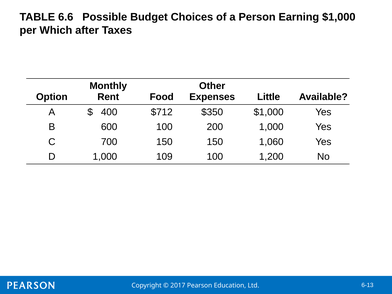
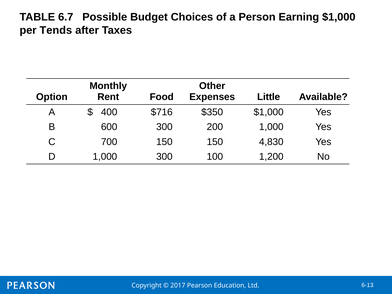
6.6: 6.6 -> 6.7
Which: Which -> Tends
$712: $712 -> $716
600 100: 100 -> 300
1,060: 1,060 -> 4,830
1,000 109: 109 -> 300
